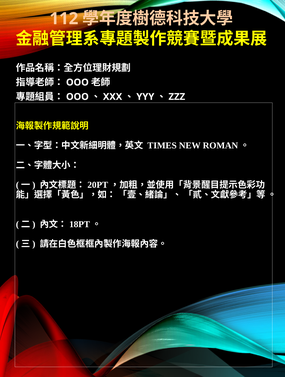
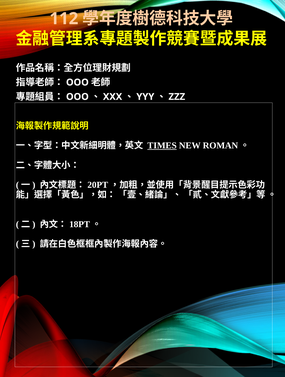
TIMES underline: none -> present
